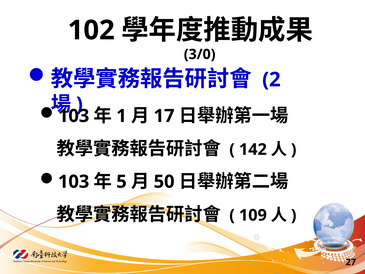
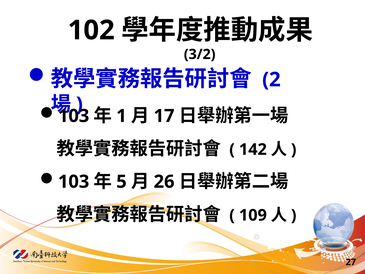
3/0: 3/0 -> 3/2
50: 50 -> 26
